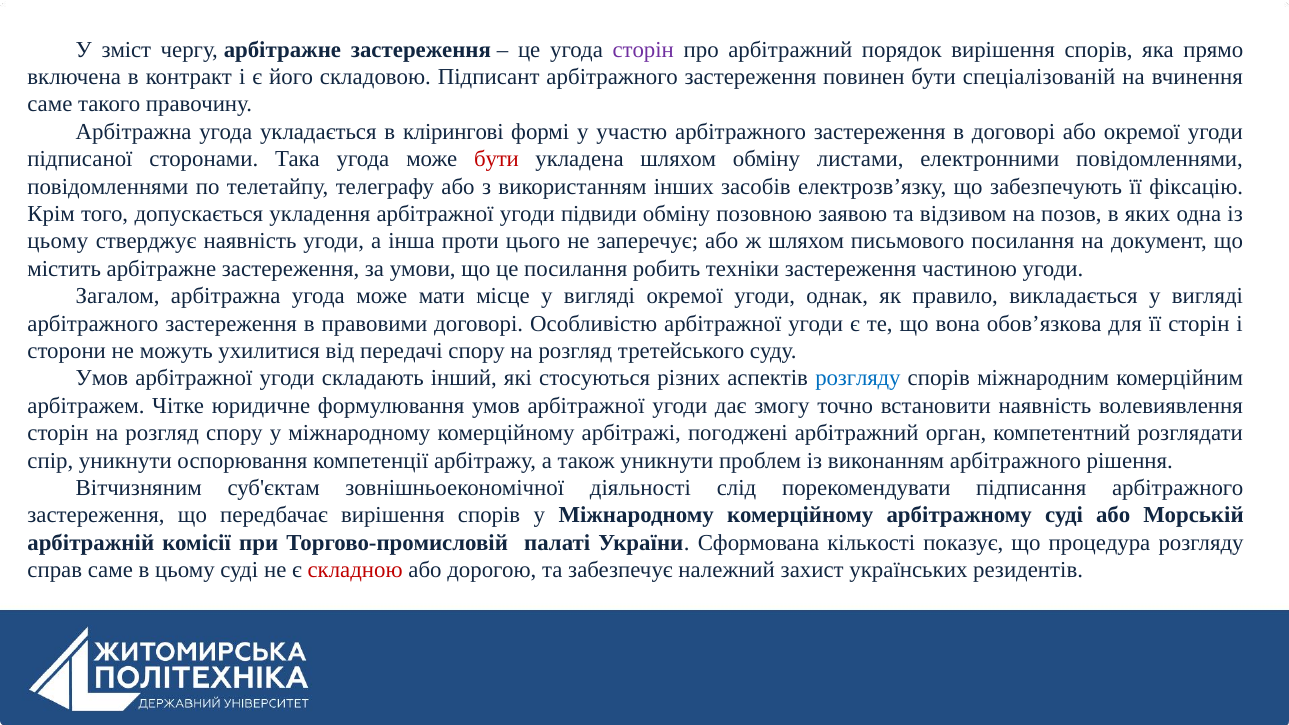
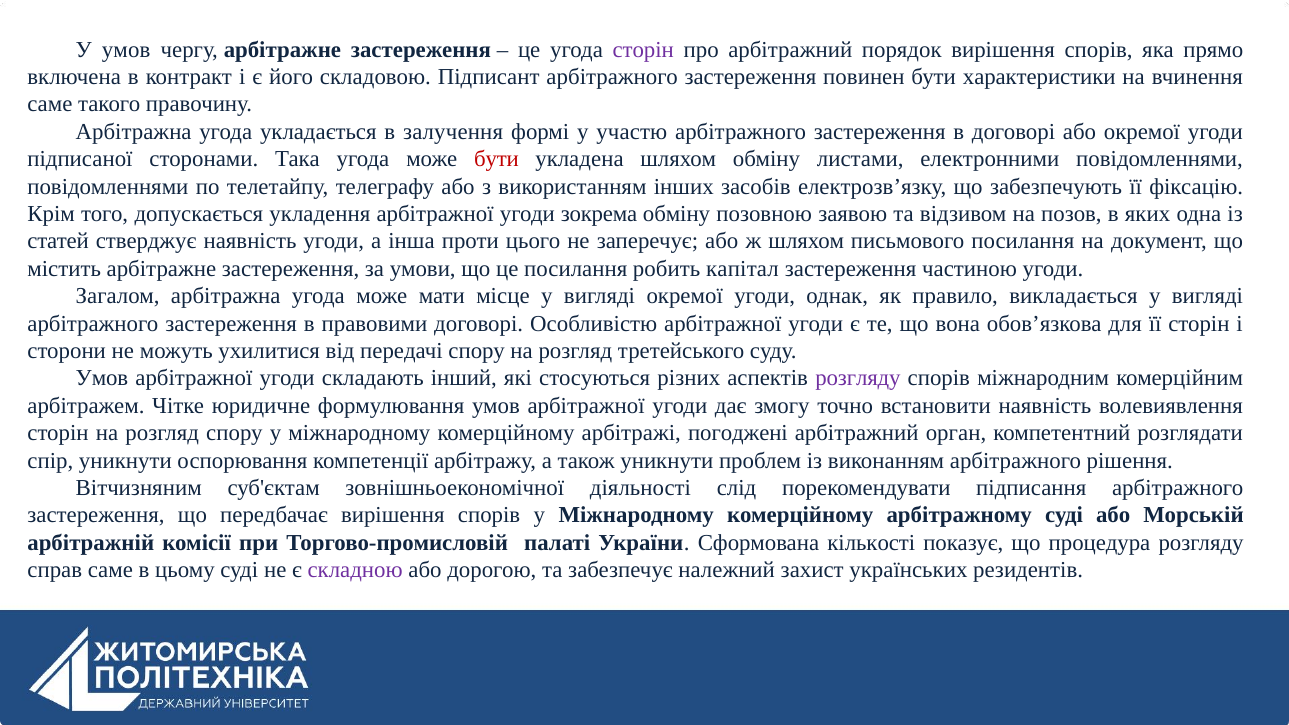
У зміст: зміст -> умов
спеціалізованій: спеціалізованій -> характеристики
клірингові: клірингові -> залучення
підвиди: підвиди -> зокрема
цьому at (58, 241): цьому -> статей
техніки: техніки -> капітал
розгляду at (858, 378) colour: blue -> purple
складною colour: red -> purple
